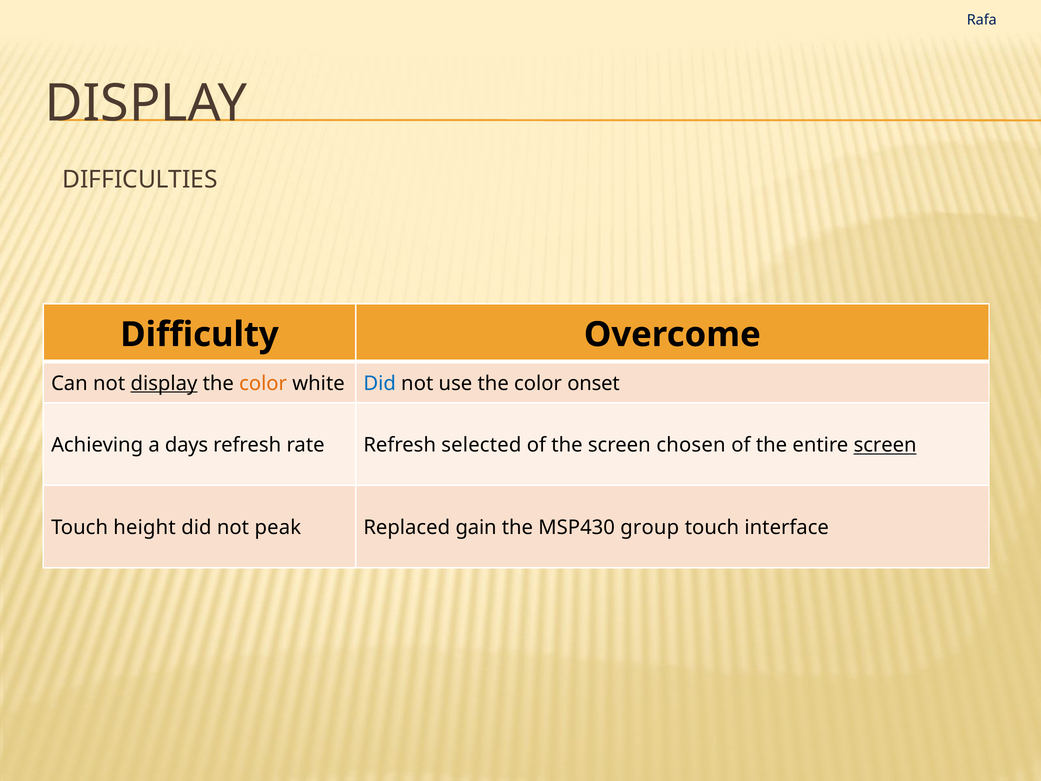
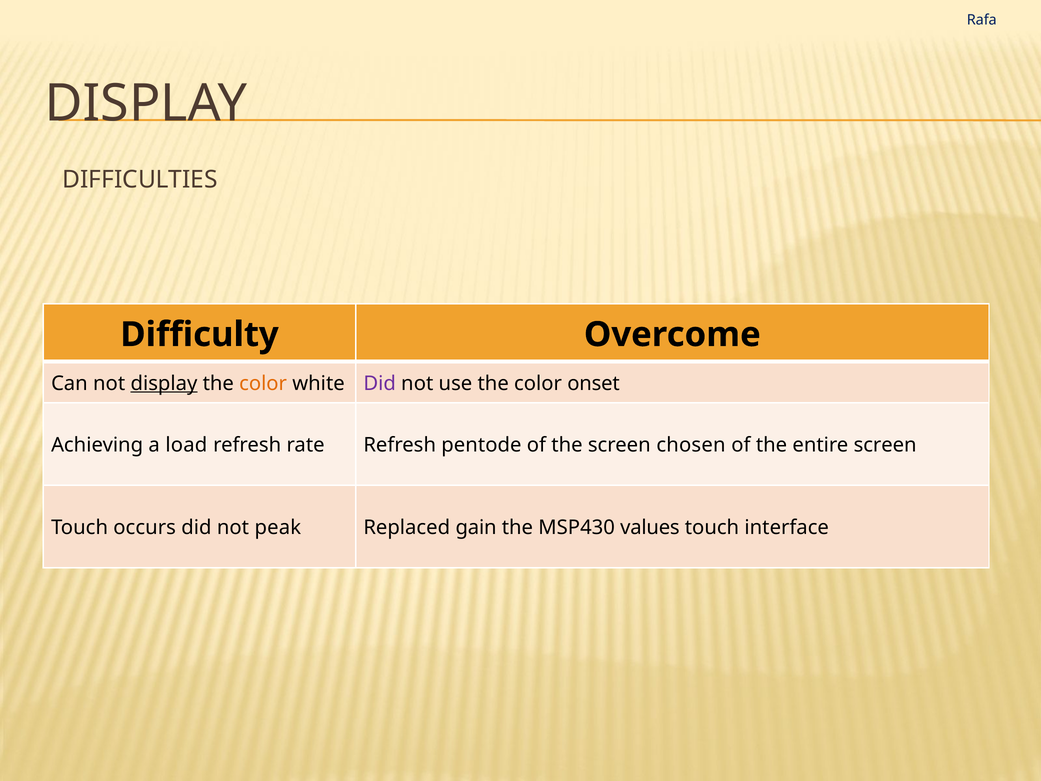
Did at (380, 383) colour: blue -> purple
days: days -> load
selected: selected -> pentode
screen at (885, 445) underline: present -> none
height: height -> occurs
group: group -> values
